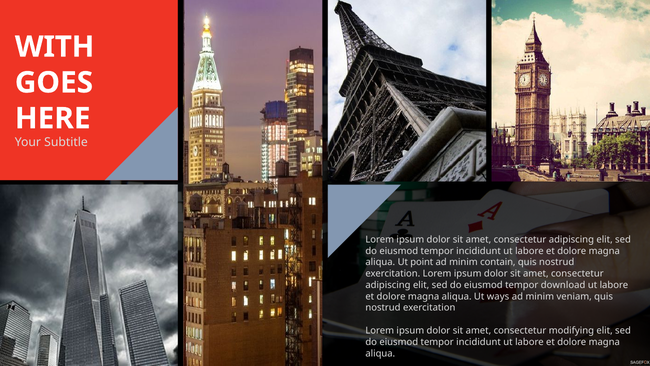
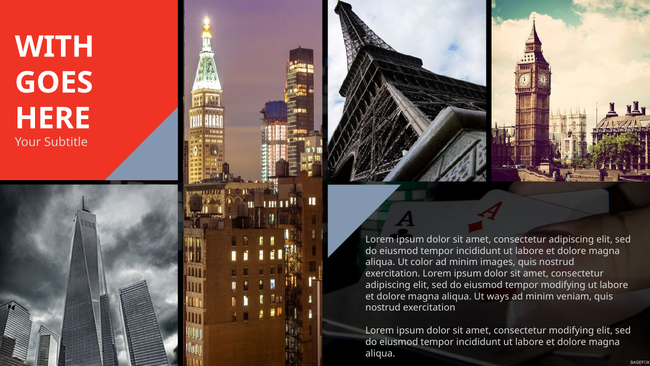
point: point -> color
contain: contain -> images
tempor download: download -> modifying
